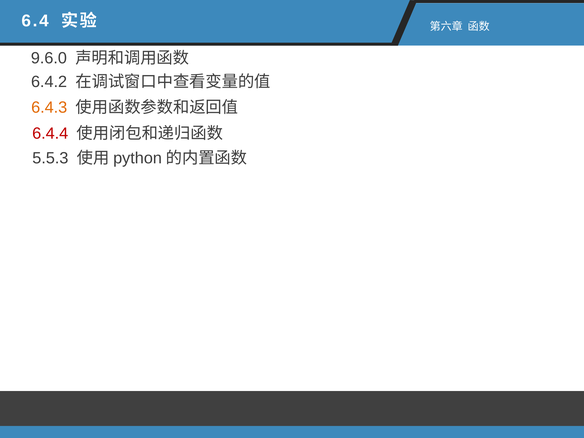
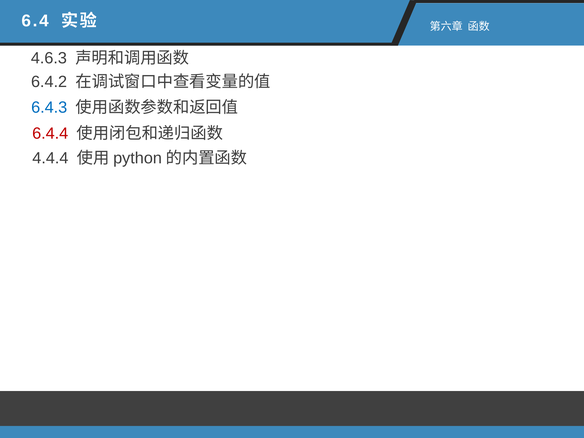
9.6.0: 9.6.0 -> 4.6.3
6.4.3 colour: orange -> blue
5.5.3: 5.5.3 -> 4.4.4
